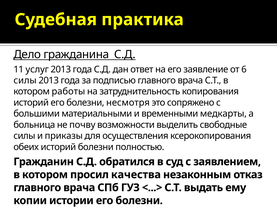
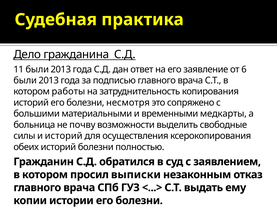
11 услуг: услуг -> были
силы at (25, 80): силы -> были
и приказы: приказы -> историй
качества: качества -> выписки
